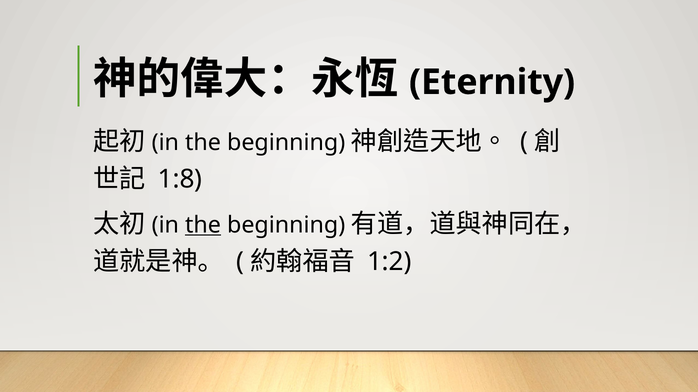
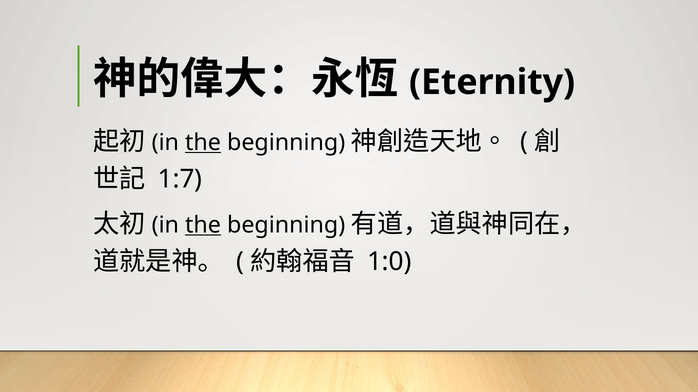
the at (203, 143) underline: none -> present
1:8: 1:8 -> 1:7
1:2: 1:2 -> 1:0
